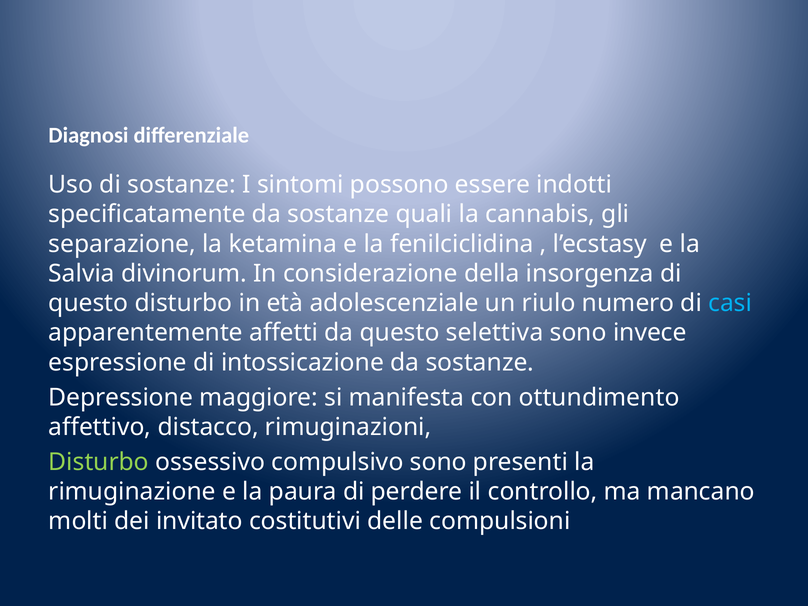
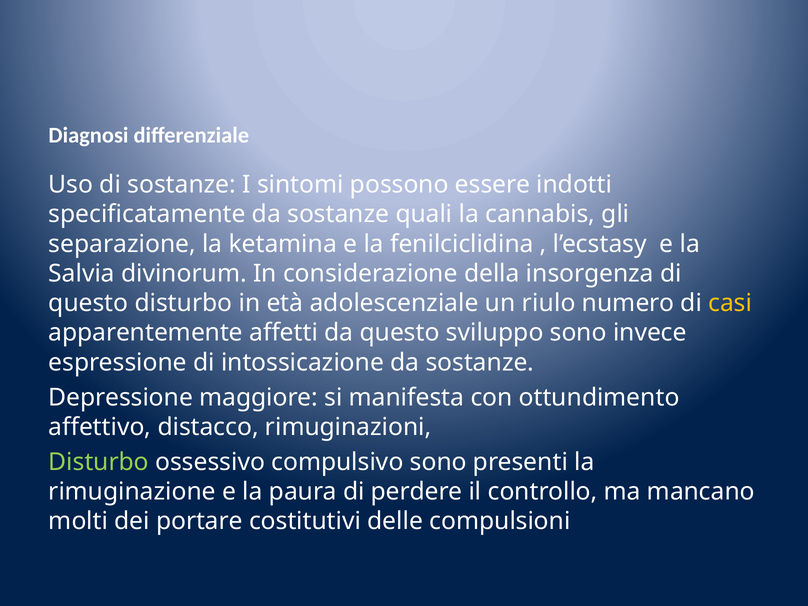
casi colour: light blue -> yellow
selettiva: selettiva -> sviluppo
invitato: invitato -> portare
